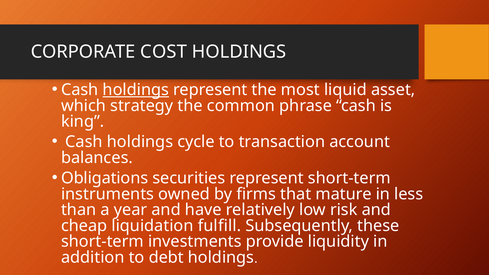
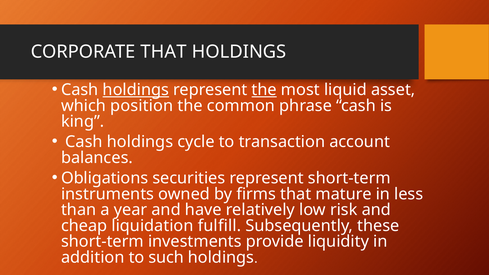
CORPORATE COST: COST -> THAT
the at (264, 90) underline: none -> present
strategy: strategy -> position
debt: debt -> such
